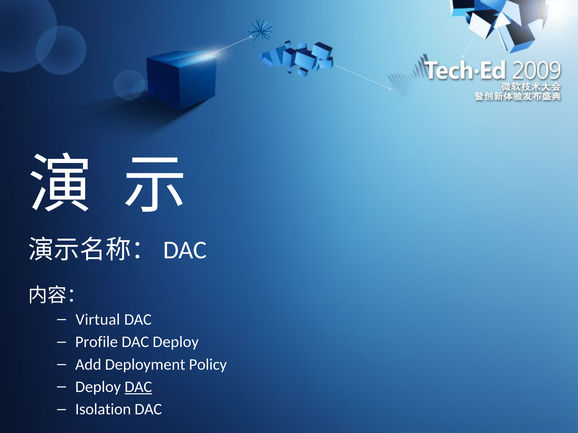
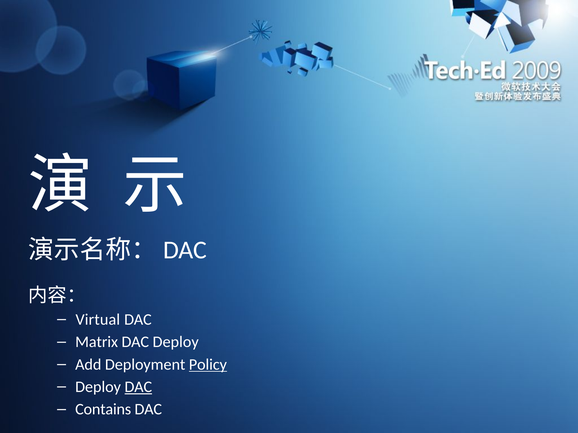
Profile: Profile -> Matrix
Policy underline: none -> present
Isolation: Isolation -> Contains
